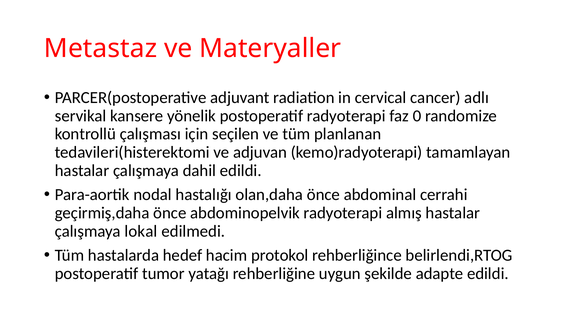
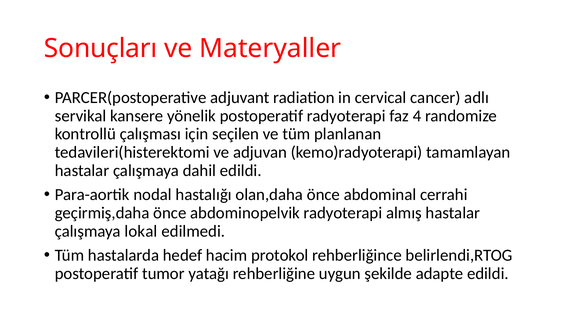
Metastaz: Metastaz -> Sonuçları
0: 0 -> 4
